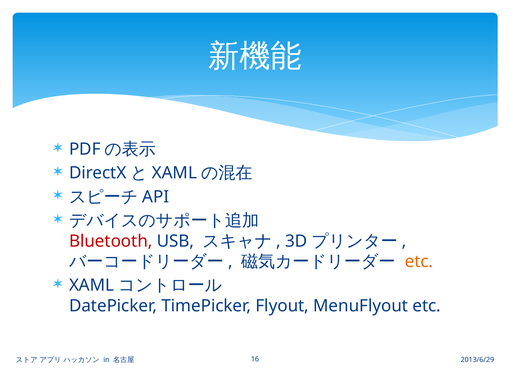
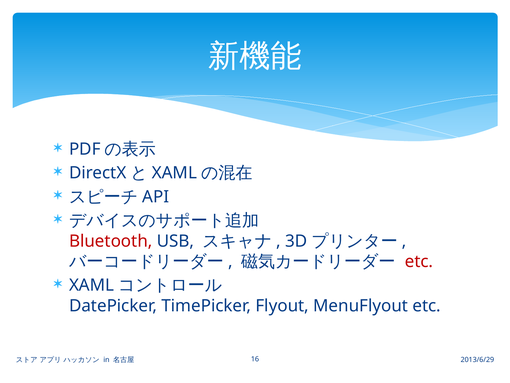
etc at (419, 261) colour: orange -> red
